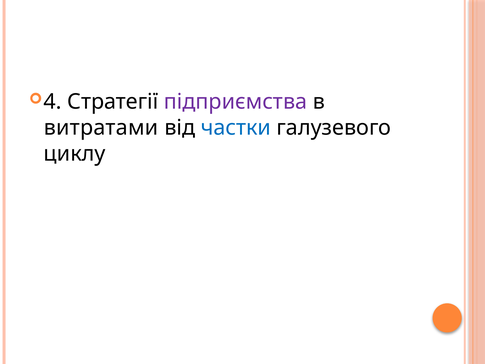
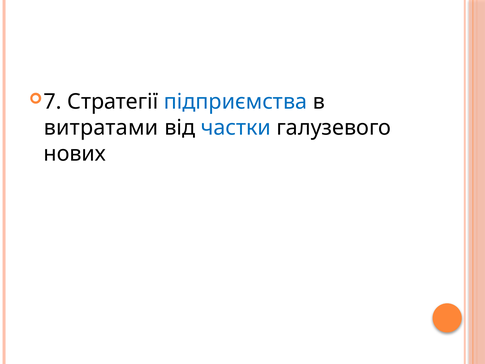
4: 4 -> 7
підприємства colour: purple -> blue
циклу: циклу -> нових
